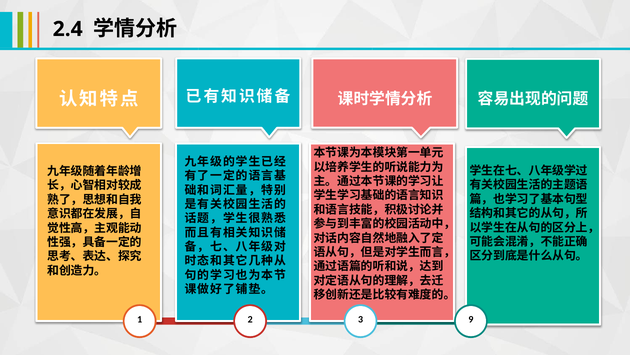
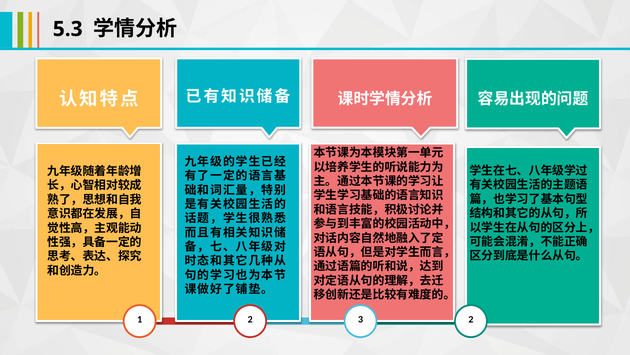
2.4: 2.4 -> 5.3
3 9: 9 -> 2
